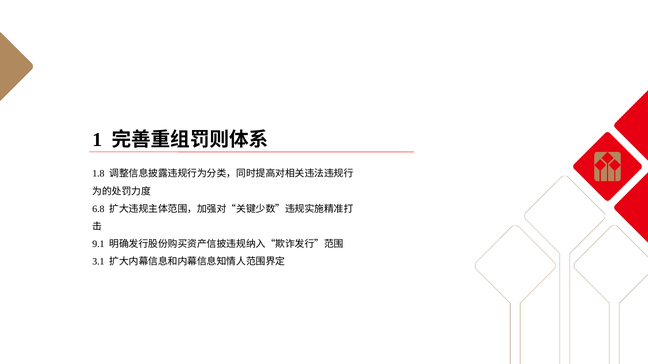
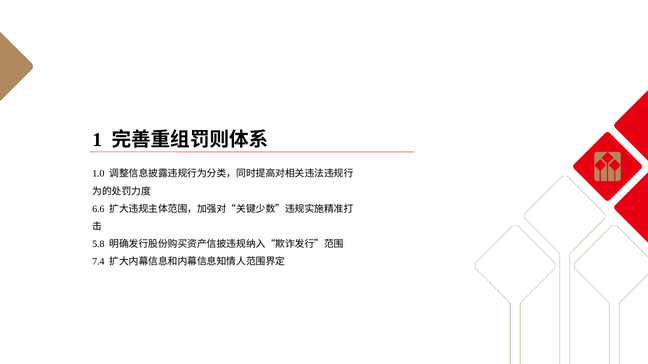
1.8: 1.8 -> 1.0
6.8: 6.8 -> 6.6
9.1: 9.1 -> 5.8
3.1: 3.1 -> 7.4
